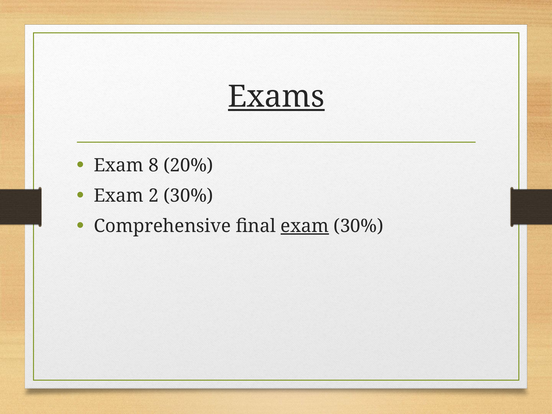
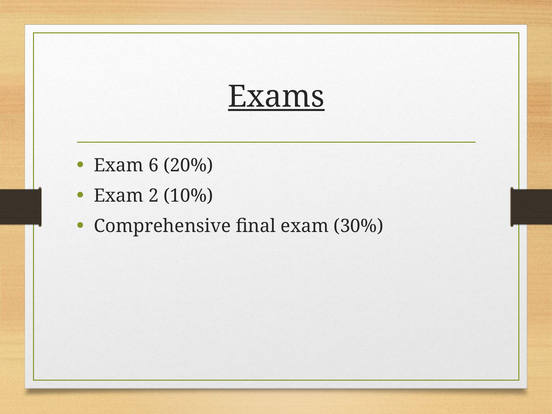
8: 8 -> 6
2 30%: 30% -> 10%
exam at (305, 226) underline: present -> none
